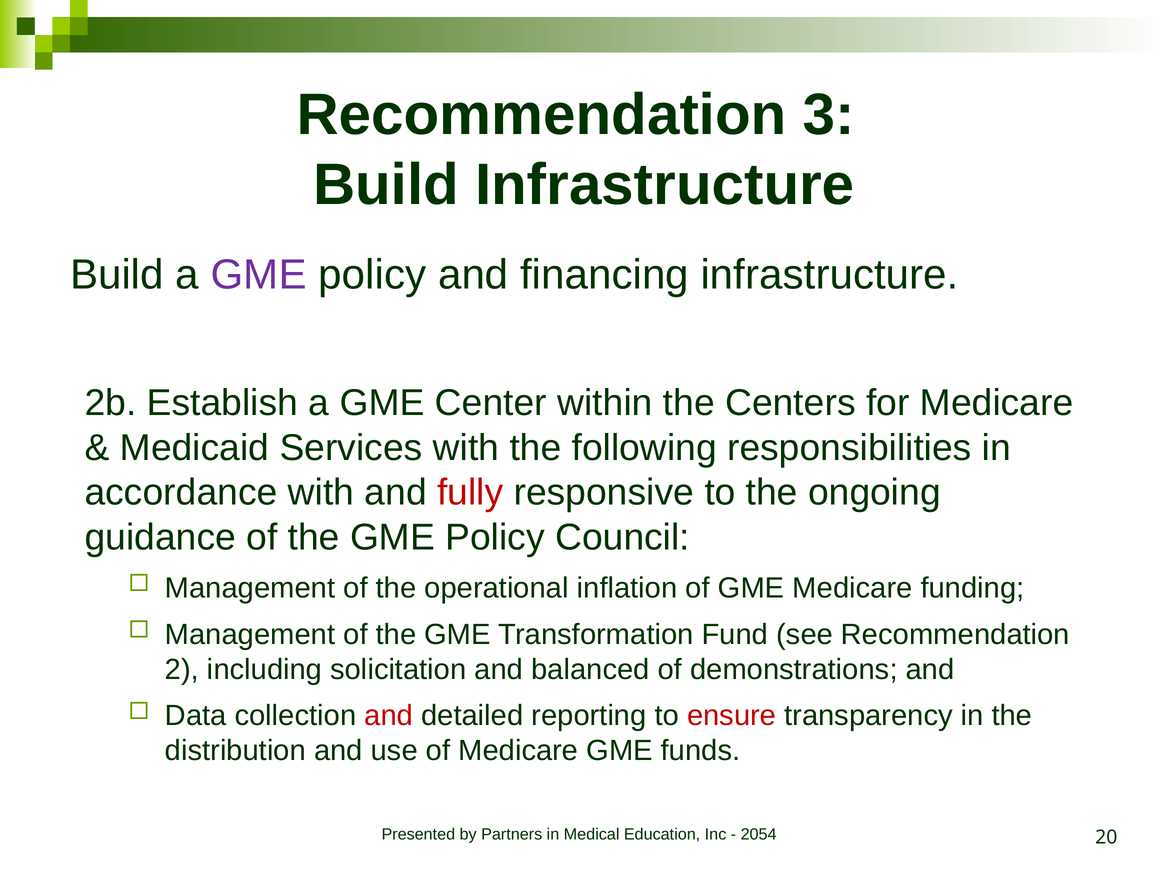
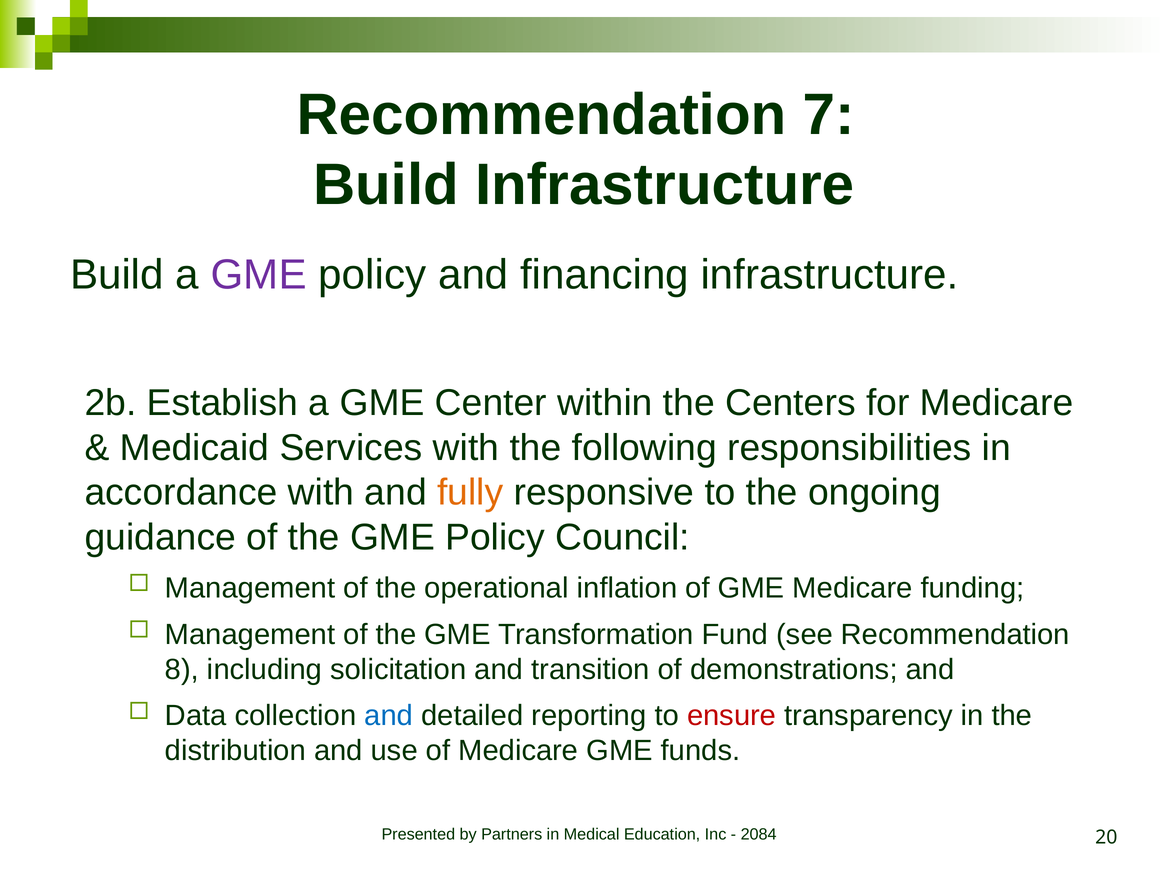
3: 3 -> 7
fully colour: red -> orange
2: 2 -> 8
balanced: balanced -> transition
and at (389, 716) colour: red -> blue
2054: 2054 -> 2084
